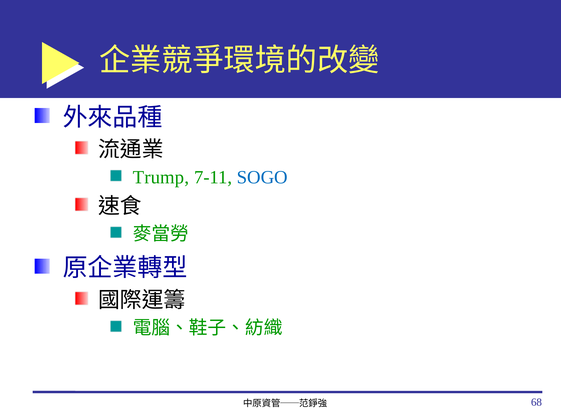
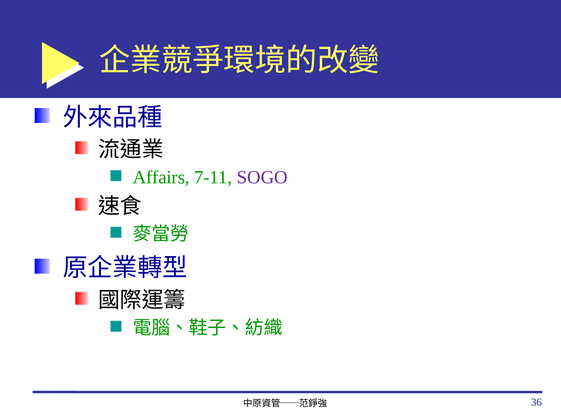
Trump: Trump -> Affairs
SOGO colour: blue -> purple
68: 68 -> 36
